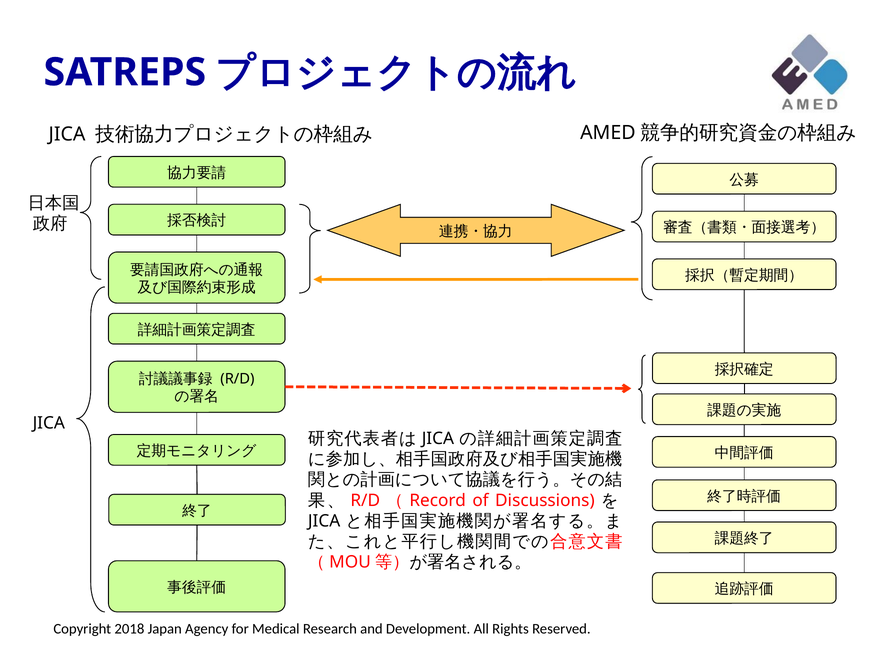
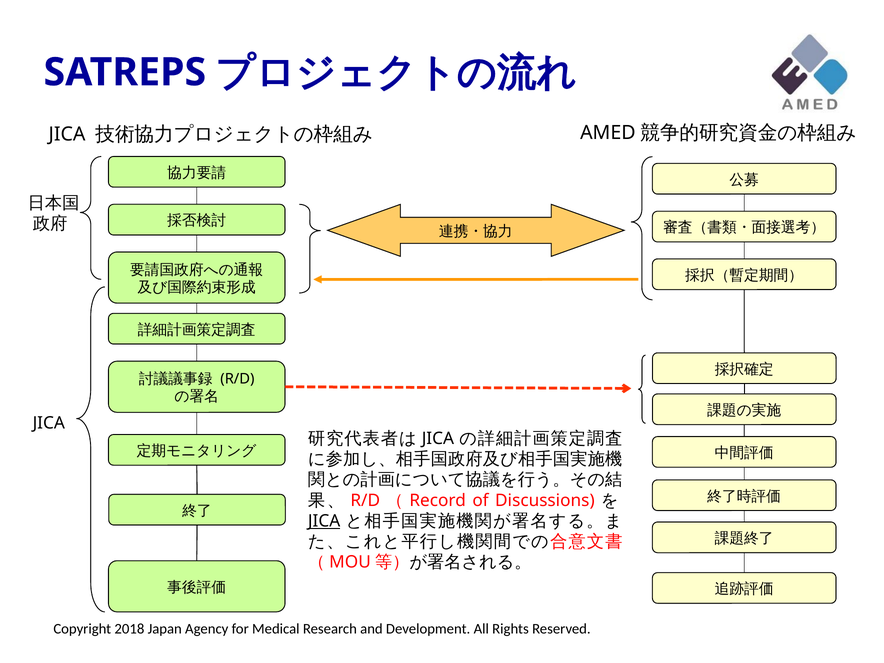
JICA at (324, 521) underline: none -> present
